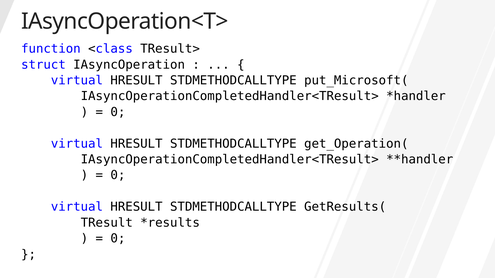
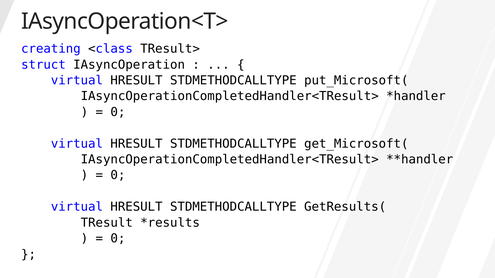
function: function -> creating
get_Operation(: get_Operation( -> get_Microsoft(
